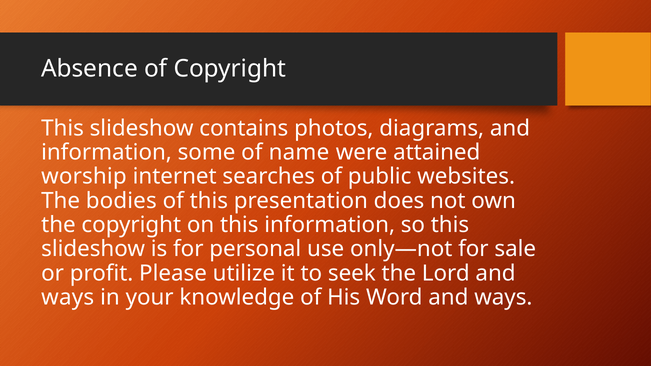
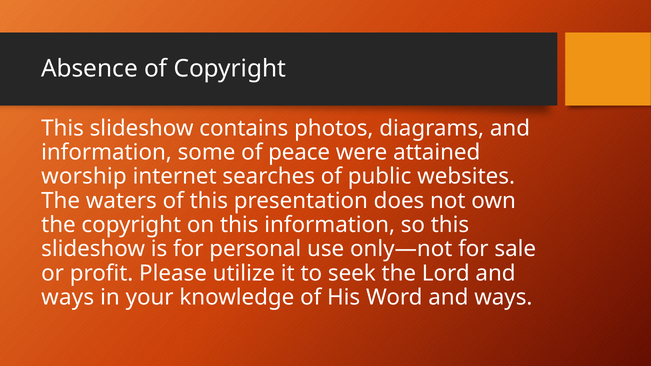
name: name -> peace
bodies: bodies -> waters
